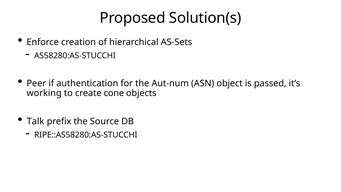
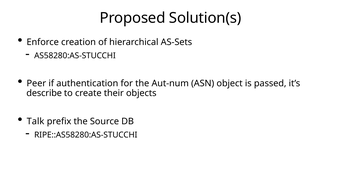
working: working -> describe
cone: cone -> their
